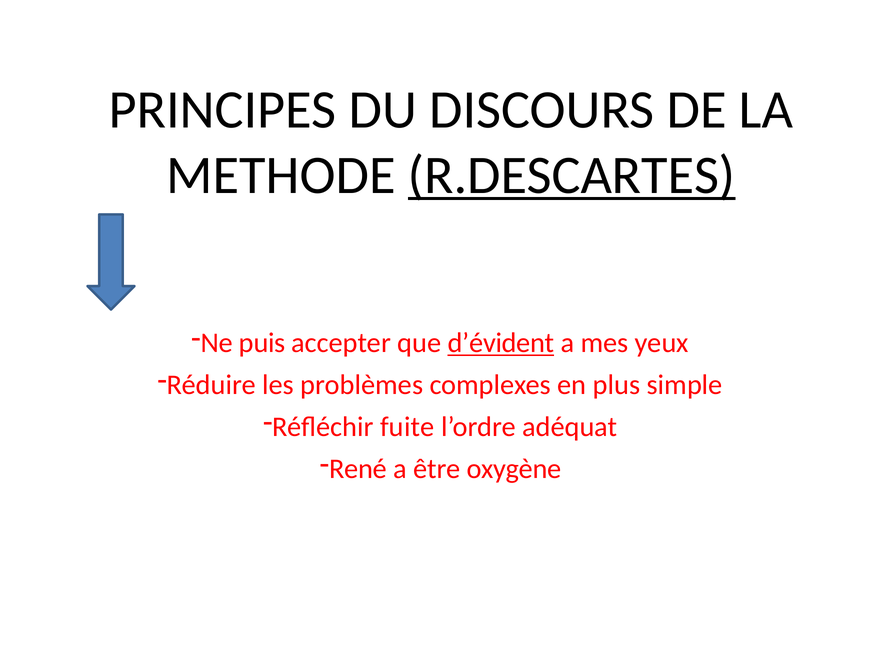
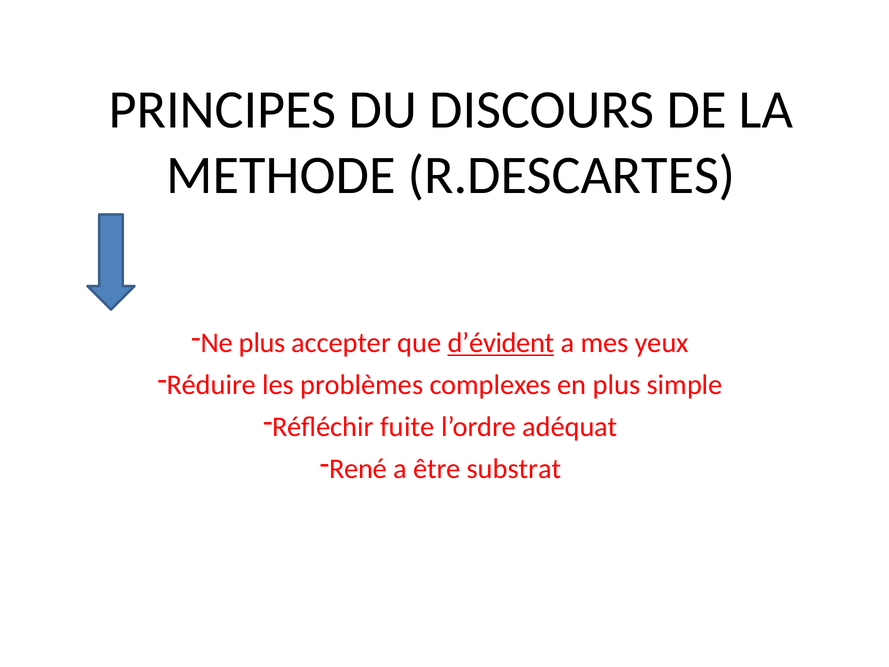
R.DESCARTES underline: present -> none
Ne puis: puis -> plus
oxygène: oxygène -> substrat
